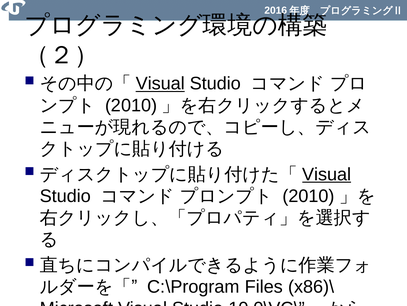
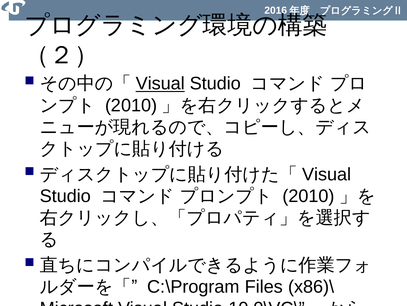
Visual at (327, 174) underline: present -> none
